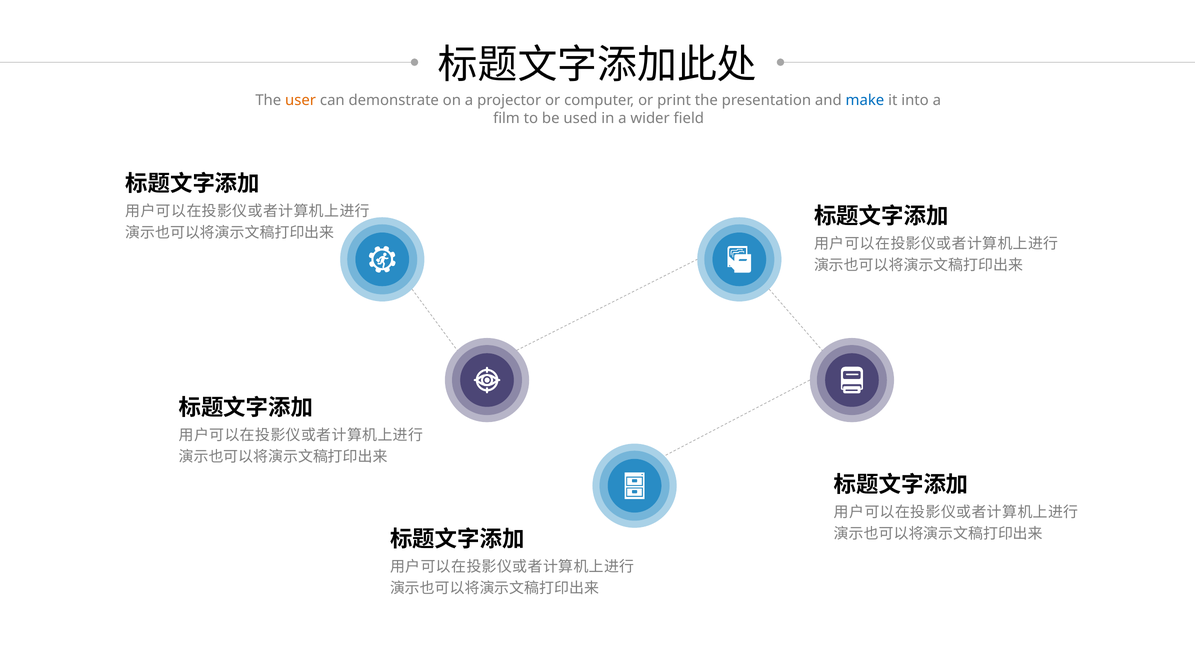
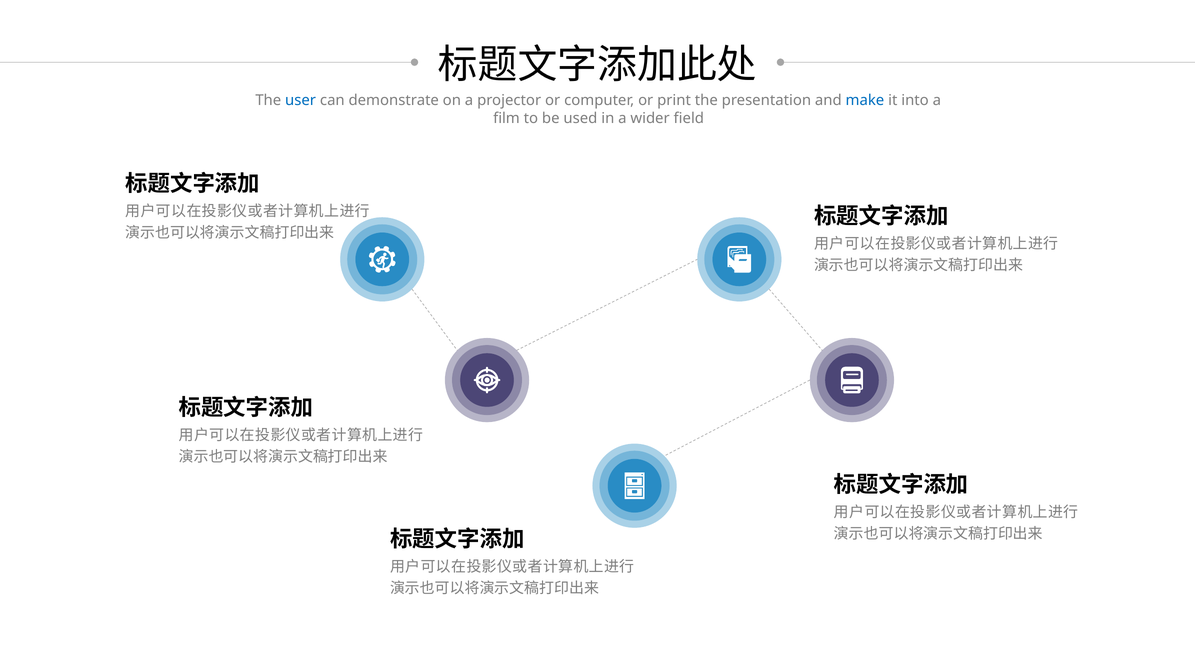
user colour: orange -> blue
